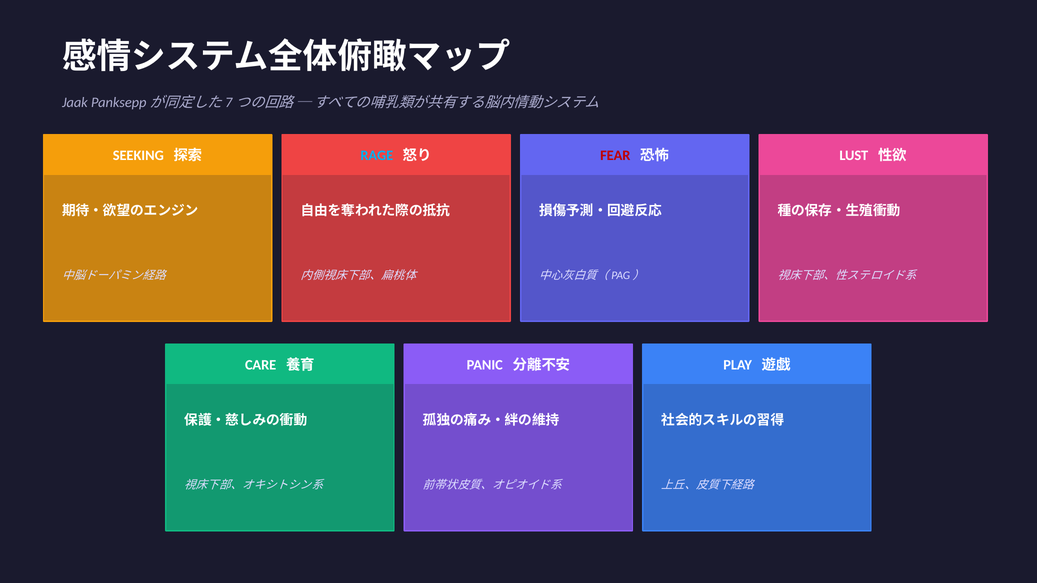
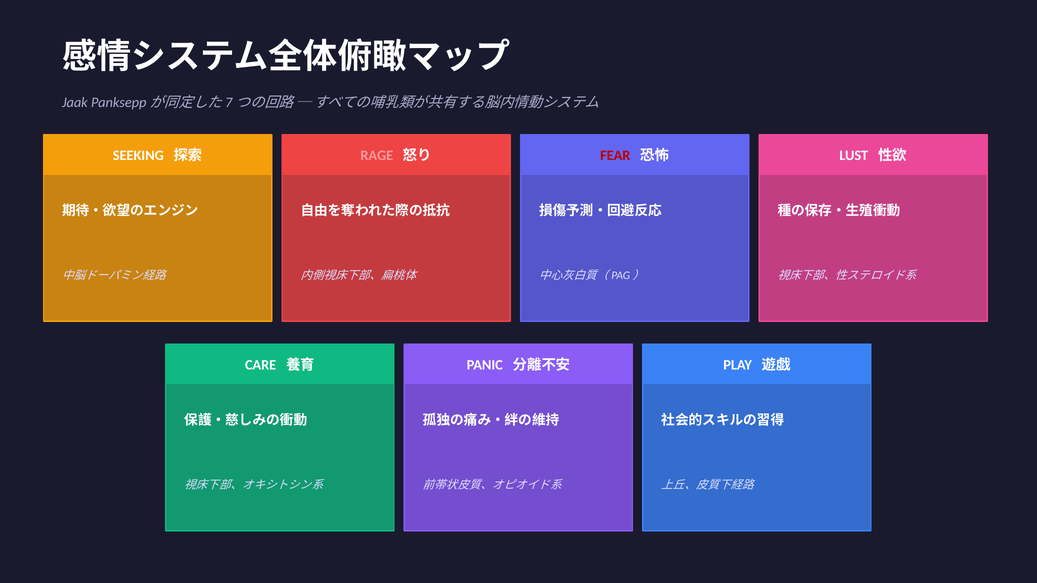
RAGE colour: light blue -> pink
